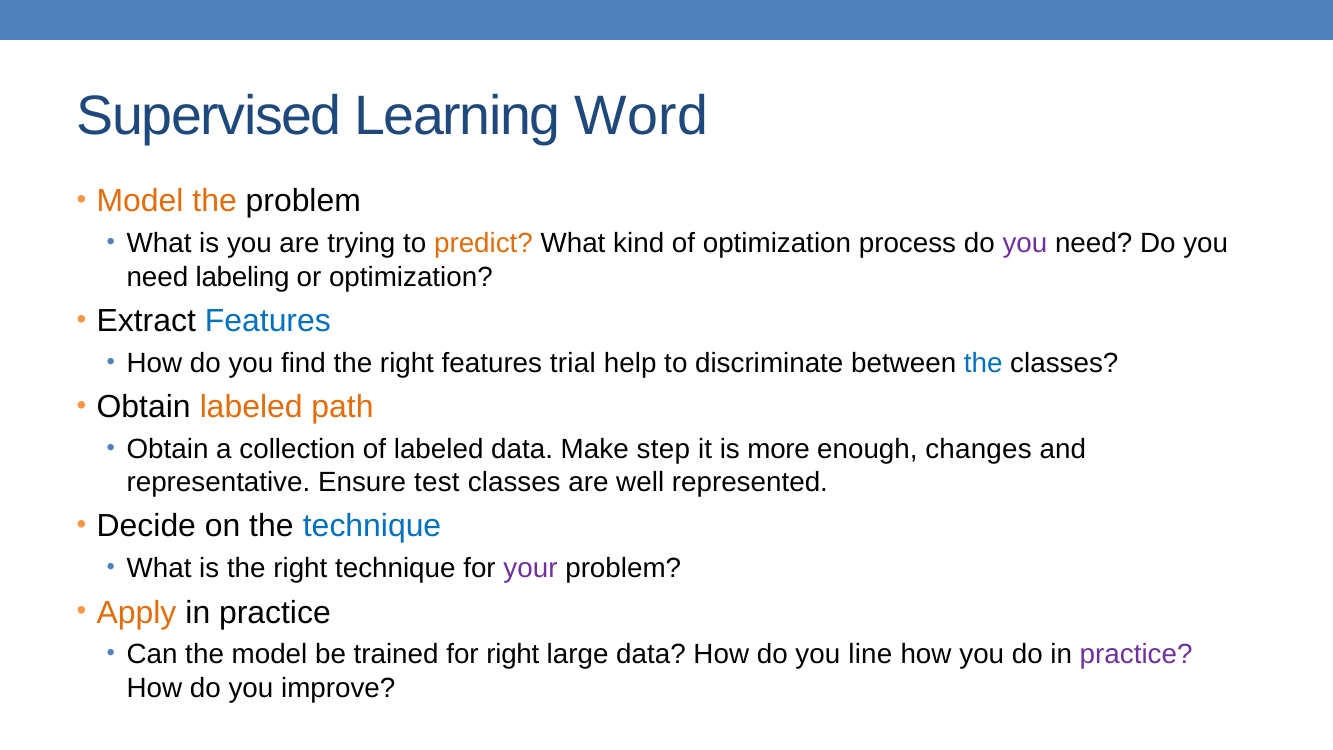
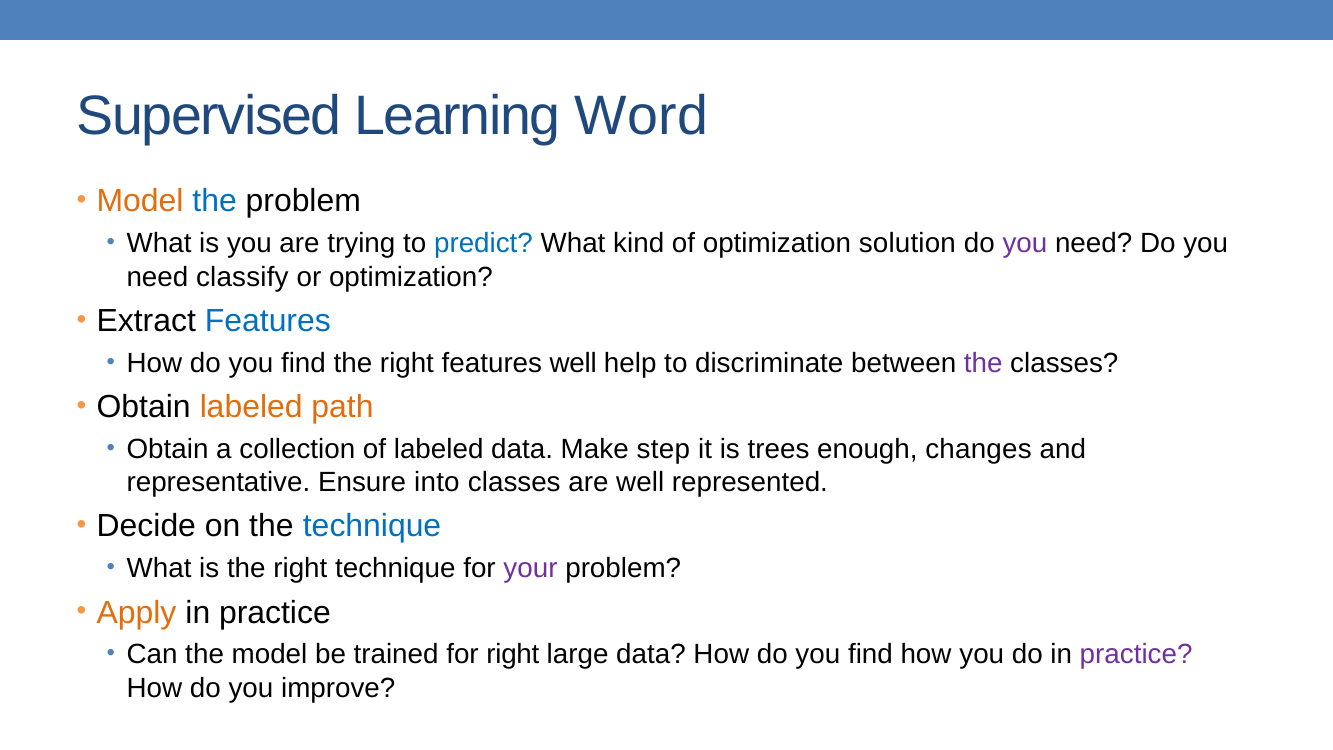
the at (215, 201) colour: orange -> blue
predict colour: orange -> blue
process: process -> solution
labeling: labeling -> classify
features trial: trial -> well
the at (983, 363) colour: blue -> purple
more: more -> trees
test: test -> into
line at (870, 655): line -> find
